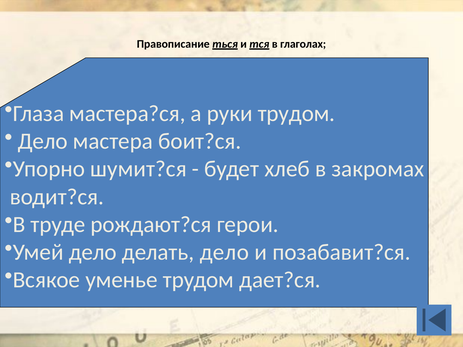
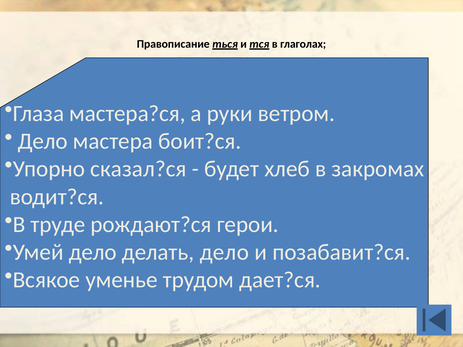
руки трудом: трудом -> ветром
шумит?ся: шумит?ся -> сказал?ся
